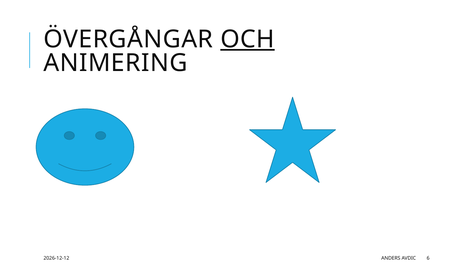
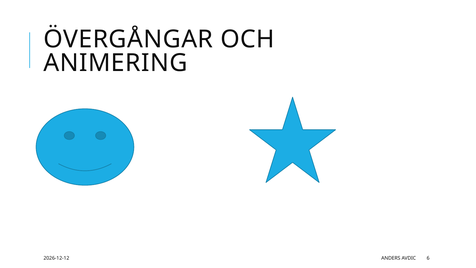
OCH underline: present -> none
